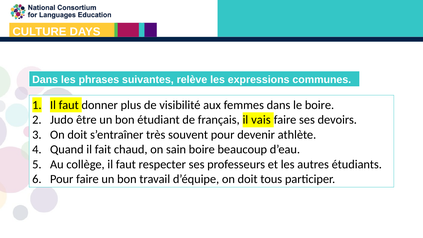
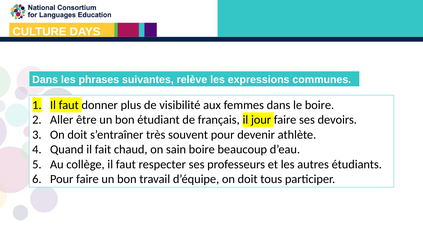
Judo: Judo -> Aller
vais: vais -> jour
